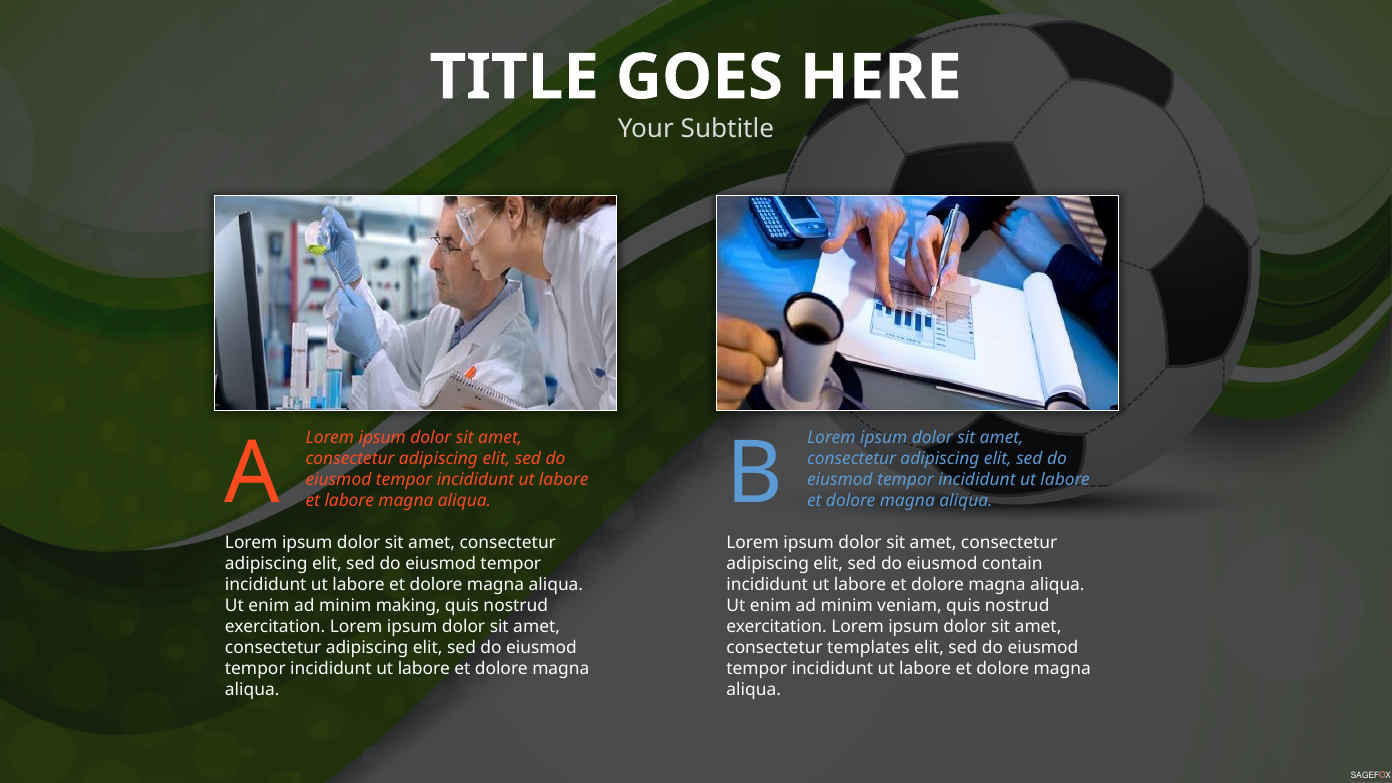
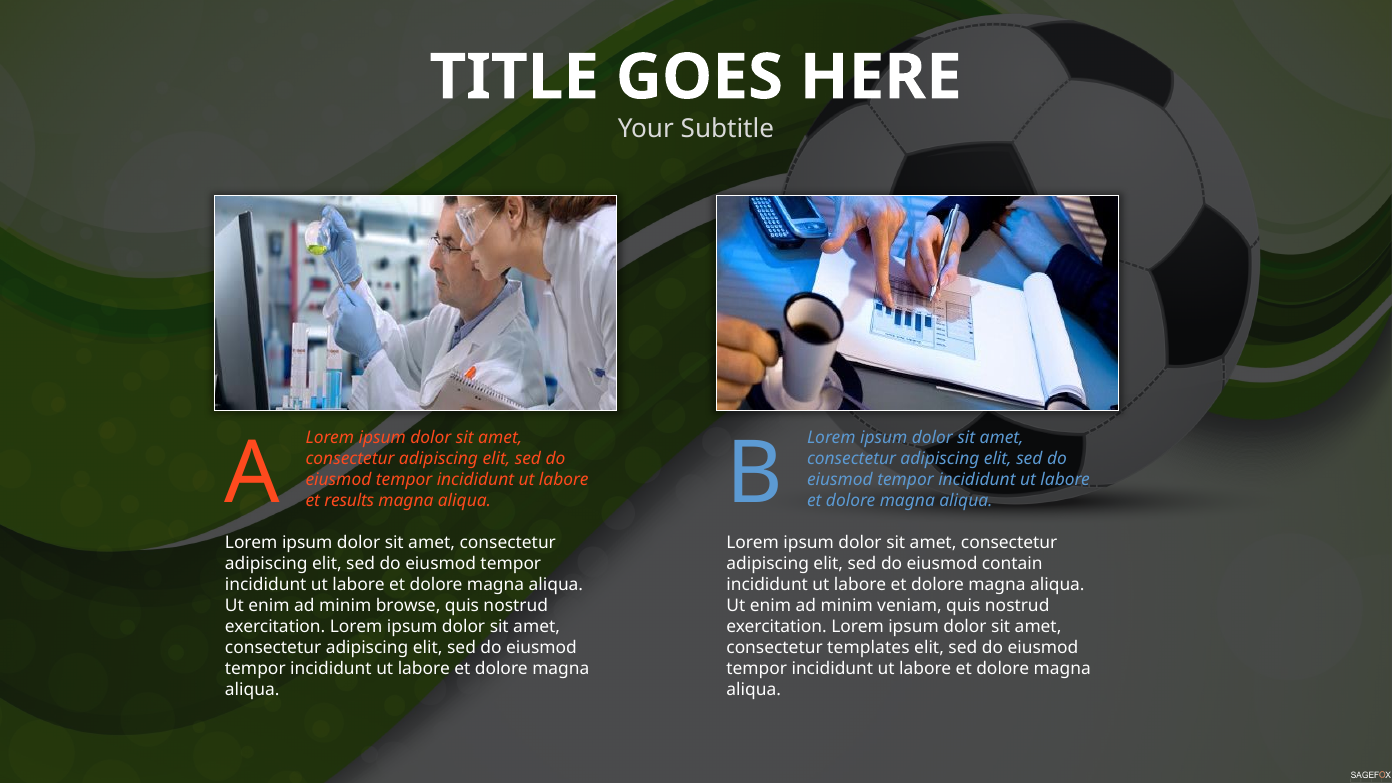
et labore: labore -> results
making: making -> browse
